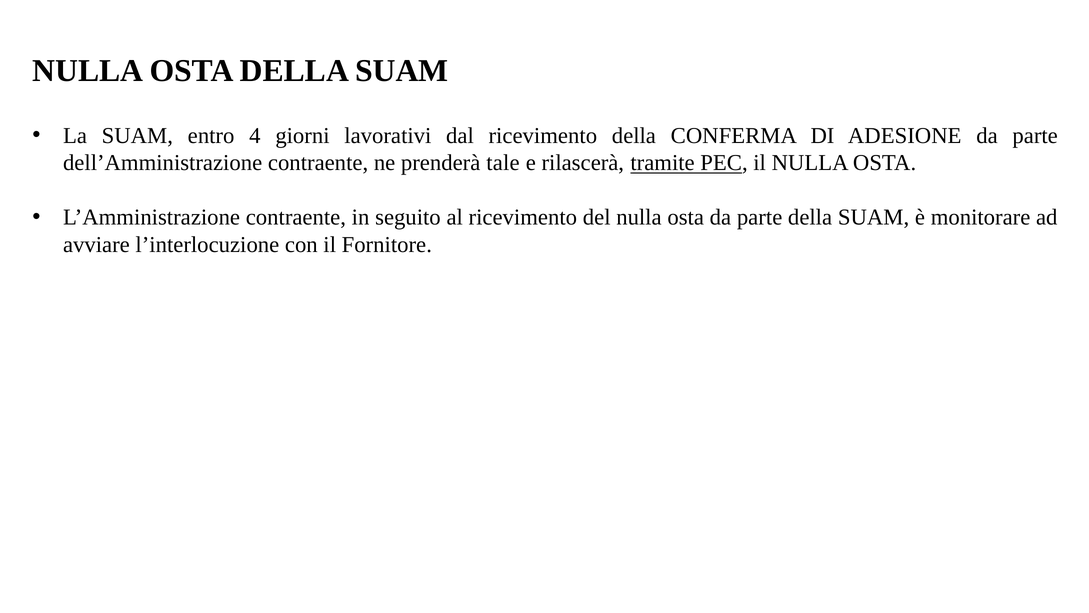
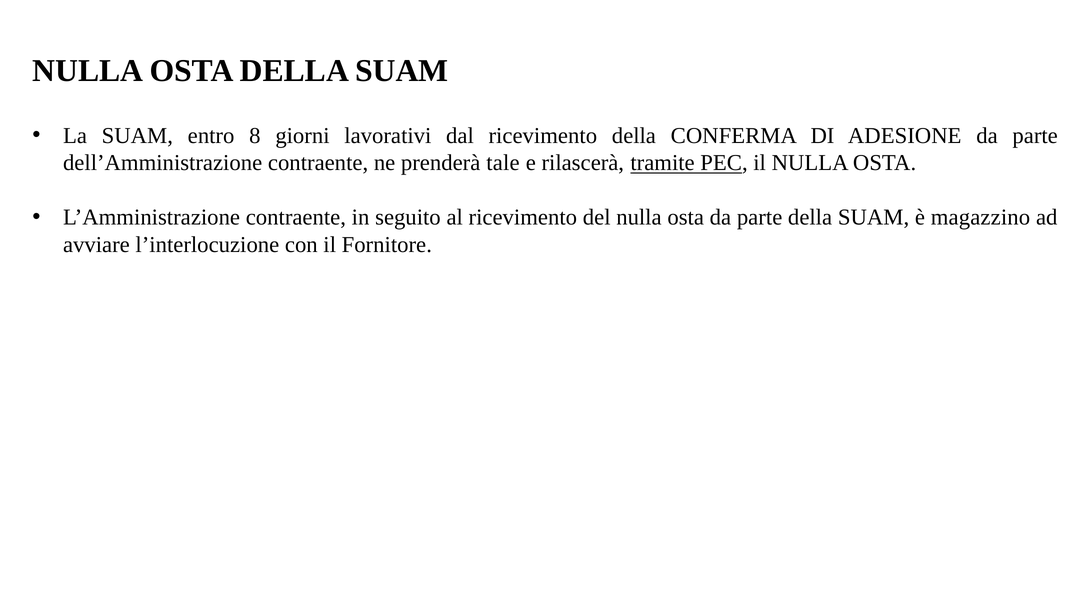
4: 4 -> 8
monitorare: monitorare -> magazzino
